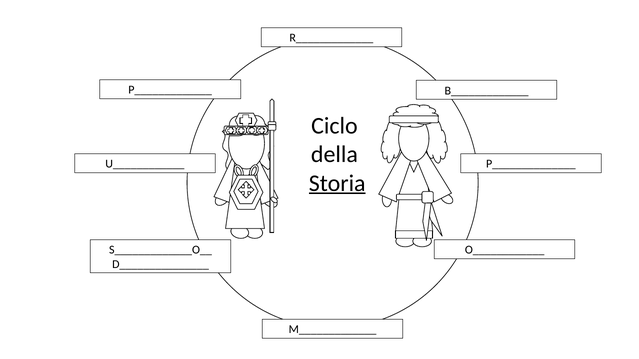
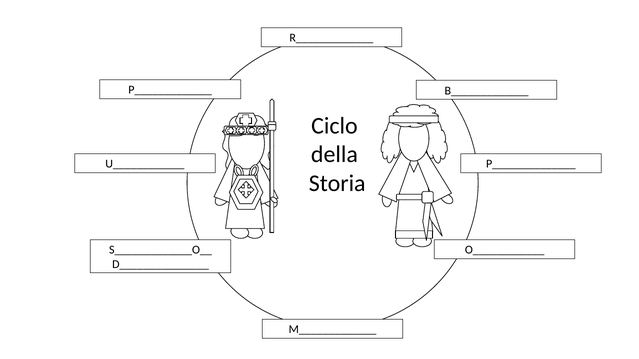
Storia underline: present -> none
